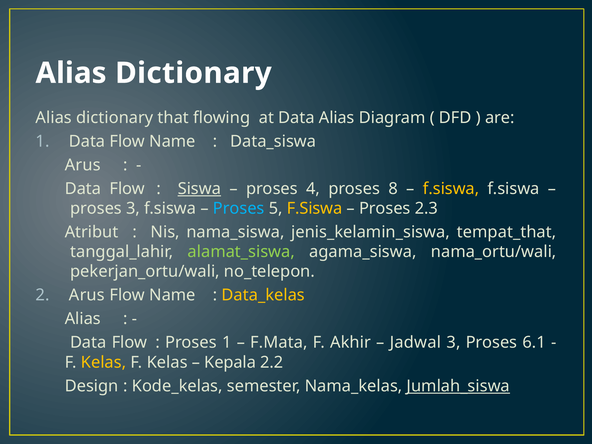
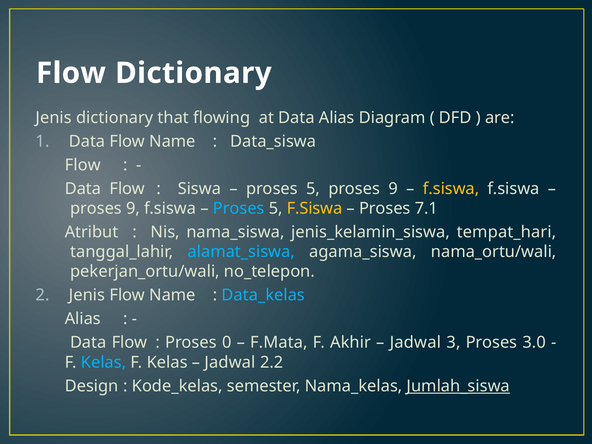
Alias at (71, 73): Alias -> Flow
Alias at (54, 118): Alias -> Jenis
Arus at (83, 165): Arus -> Flow
Siswa underline: present -> none
4 at (313, 189): 4 -> 5
8 at (393, 189): 8 -> 9
3 at (133, 208): 3 -> 9
2.3: 2.3 -> 7.1
tempat_that: tempat_that -> tempat_hari
alamat_siswa colour: light green -> light blue
2 Arus: Arus -> Jenis
Data_kelas colour: yellow -> light blue
Proses 1: 1 -> 0
6.1: 6.1 -> 3.0
Kelas at (104, 362) colour: yellow -> light blue
Kepala at (230, 362): Kepala -> Jadwal
